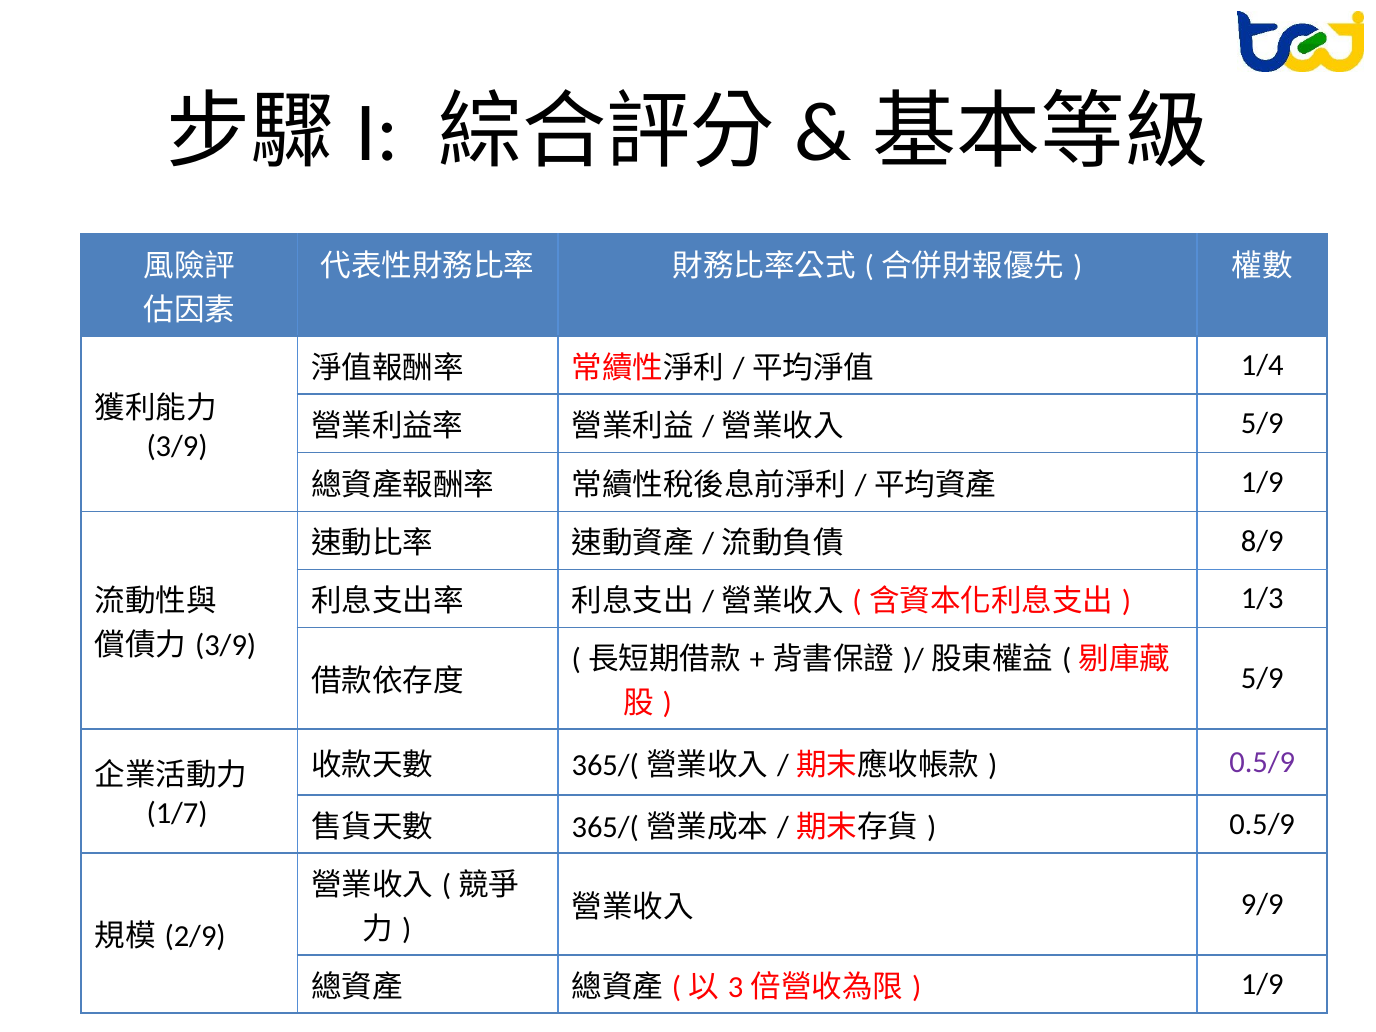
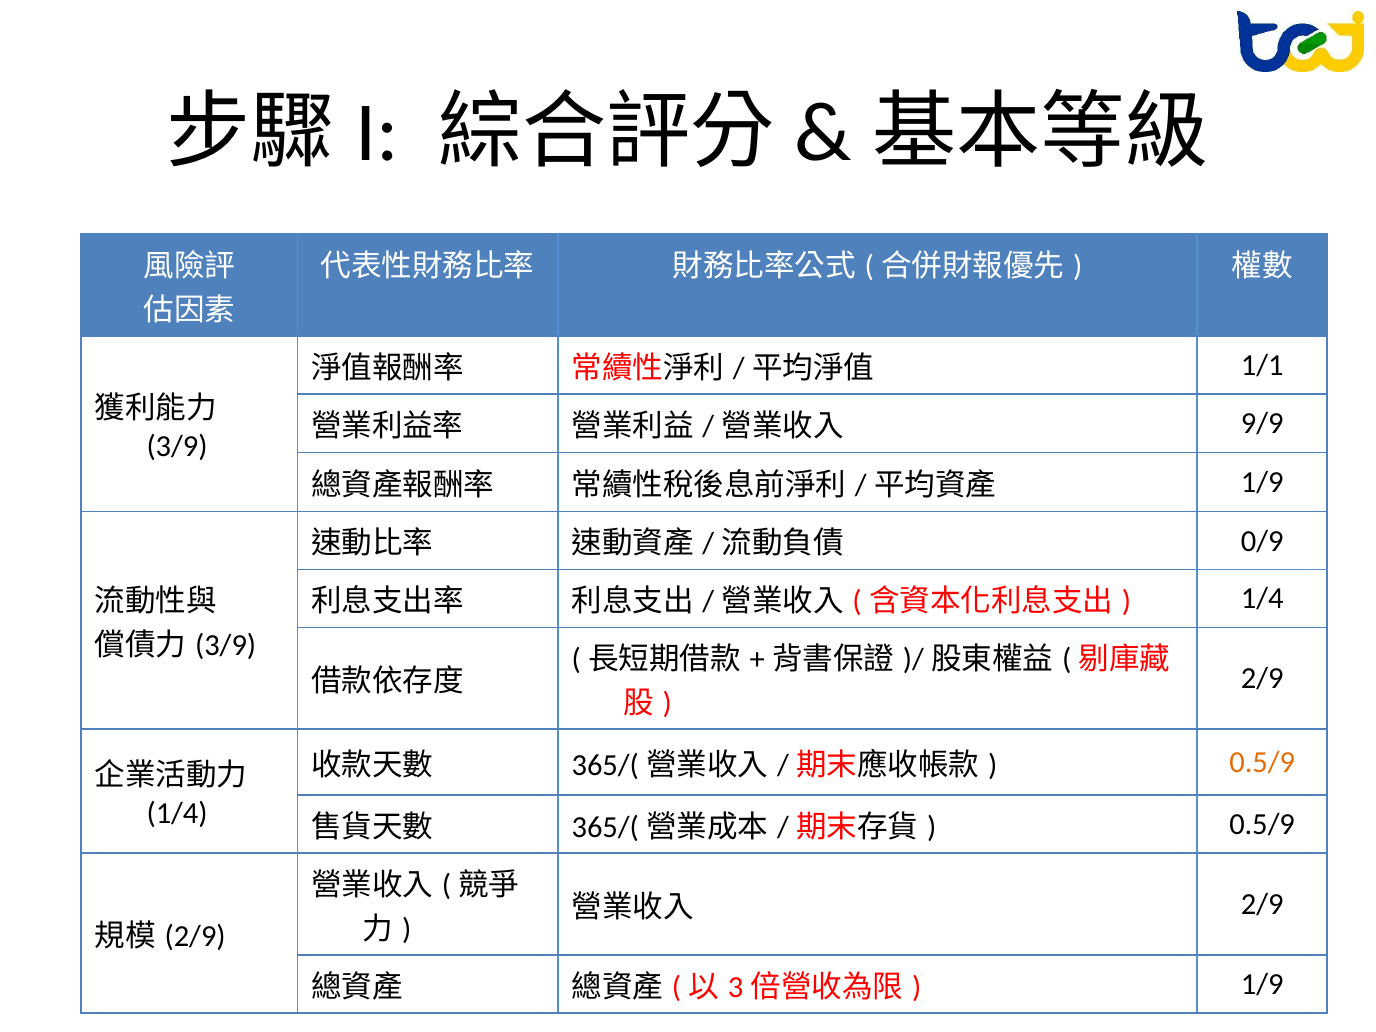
1/4: 1/4 -> 1/1
5/9 at (1262, 424): 5/9 -> 9/9
8/9: 8/9 -> 0/9
1/3 at (1262, 599): 1/3 -> 1/4
5/9 at (1262, 679): 5/9 -> 2/9
0.5/9 at (1262, 763) colour: purple -> orange
1/7 at (177, 814): 1/7 -> 1/4
9/9 at (1262, 904): 9/9 -> 2/9
